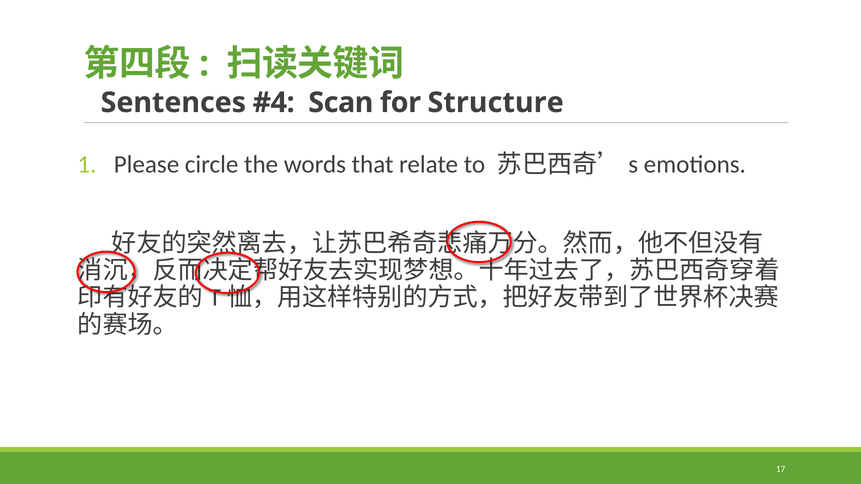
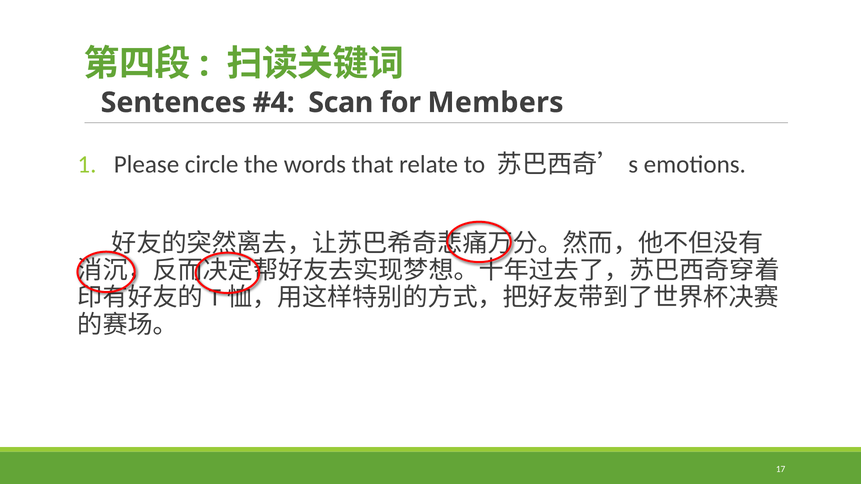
Structure: Structure -> Members
